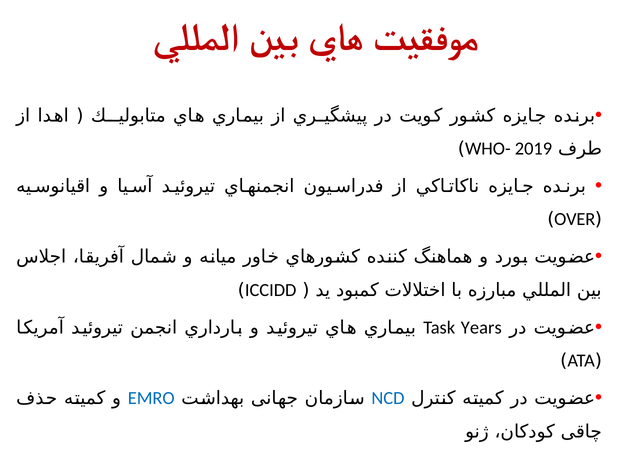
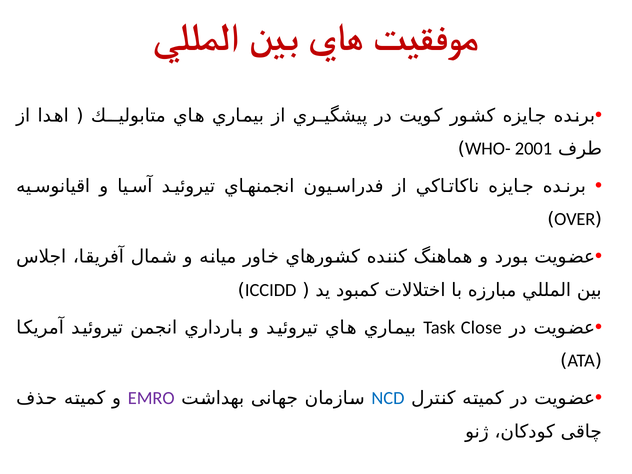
2019: 2019 -> 2001
Years: Years -> Close
EMRO colour: blue -> purple
